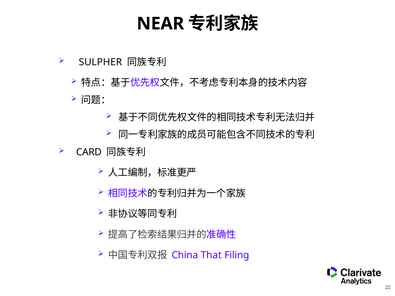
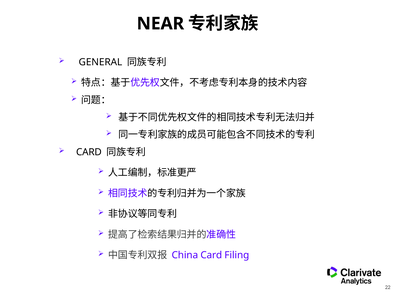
SULPHER: SULPHER -> GENERAL
China That: That -> Card
